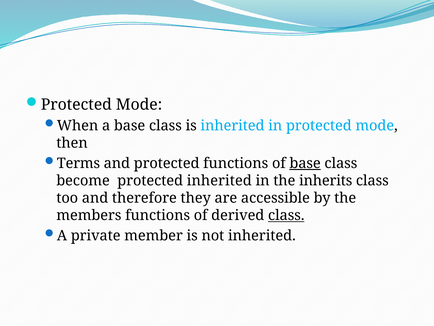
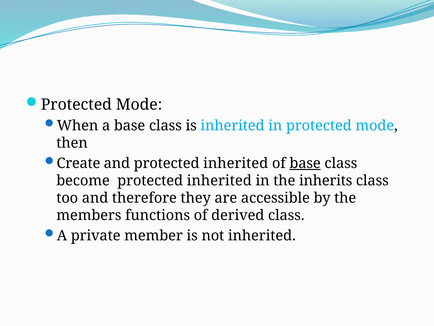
Terms: Terms -> Create
and protected functions: functions -> inherited
class at (286, 215) underline: present -> none
